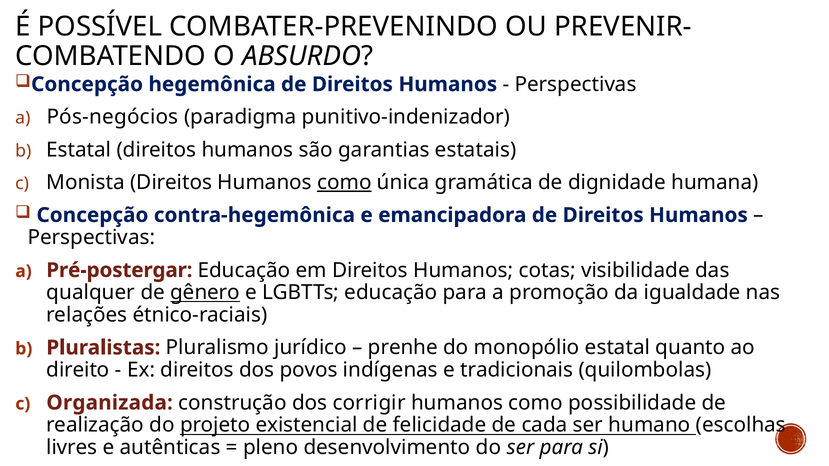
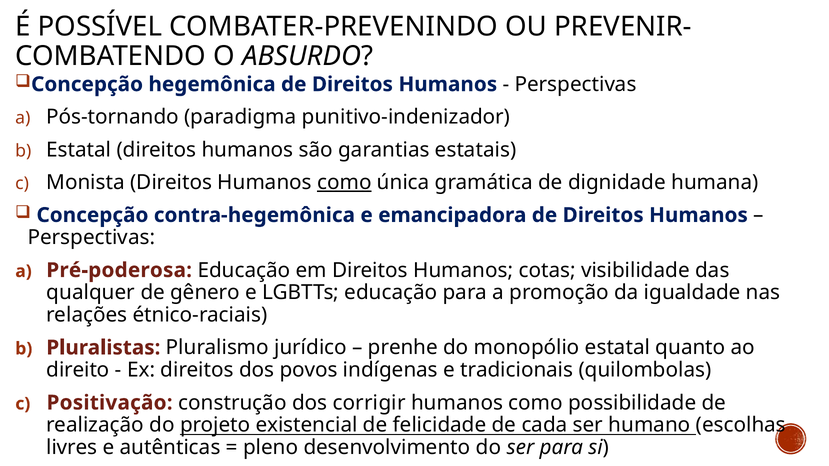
Pós-negócios: Pós-negócios -> Pós-tornando
Pré-postergar: Pré-postergar -> Pré-poderosa
gênero underline: present -> none
Organizada: Organizada -> Positivação
